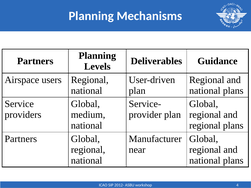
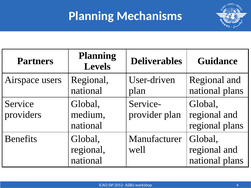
Partners at (21, 139): Partners -> Benefits
near: near -> well
